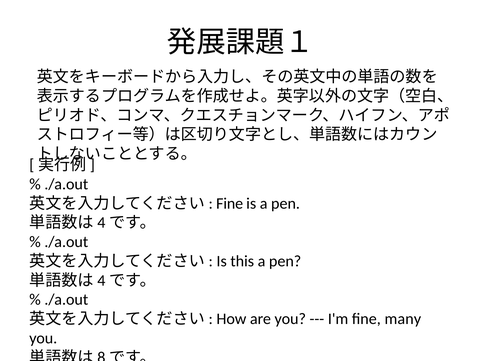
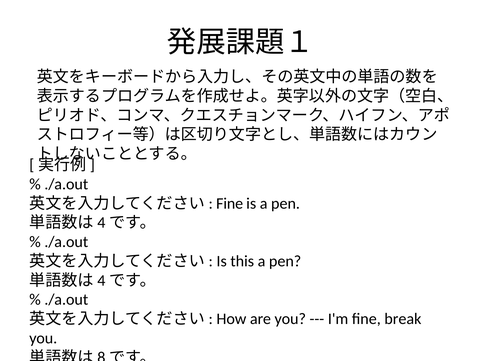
many: many -> break
